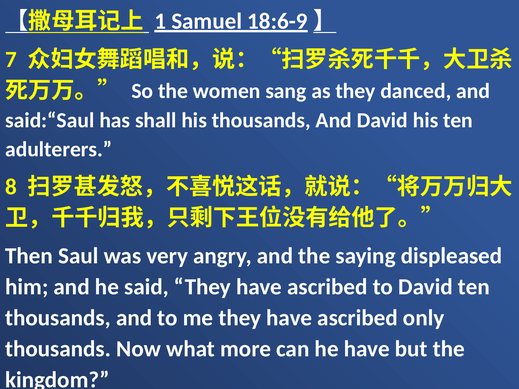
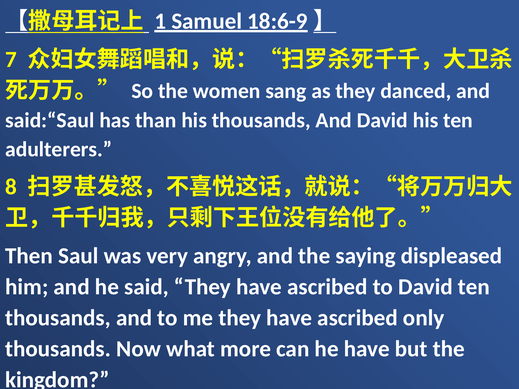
shall: shall -> than
